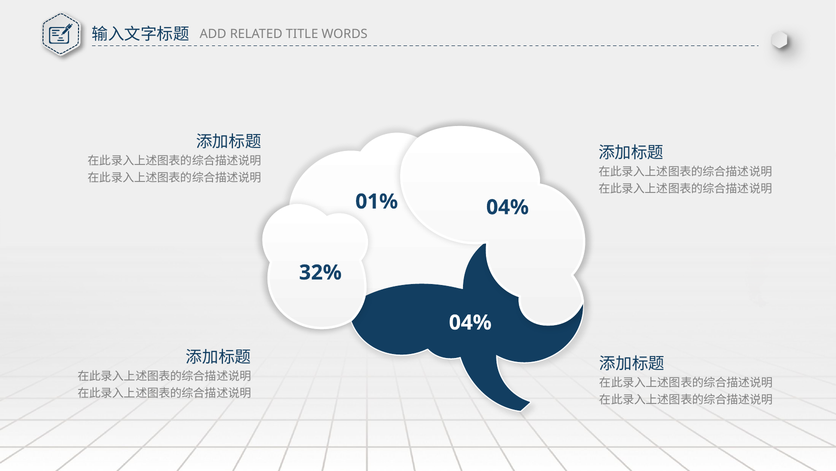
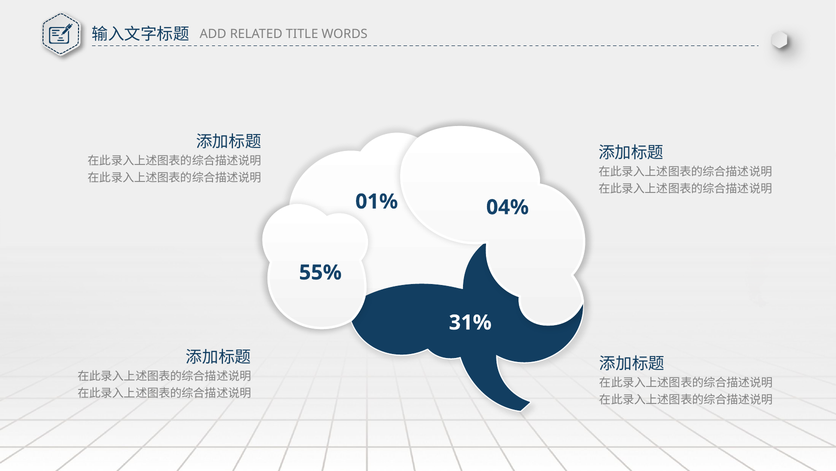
32%: 32% -> 55%
04% at (470, 322): 04% -> 31%
